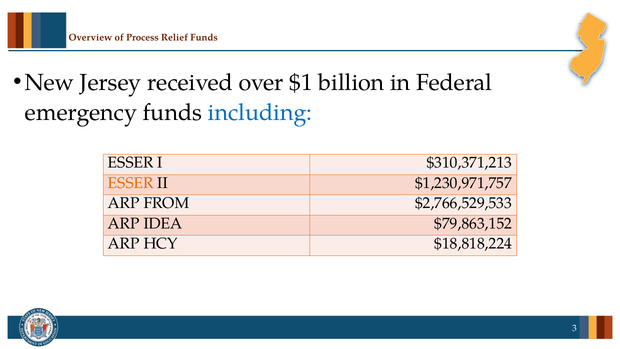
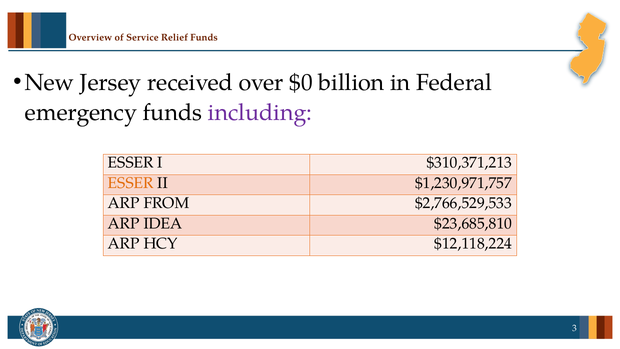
Process: Process -> Service
$1: $1 -> $0
including colour: blue -> purple
$79,863,152: $79,863,152 -> $23,685,810
$18,818,224: $18,818,224 -> $12,118,224
